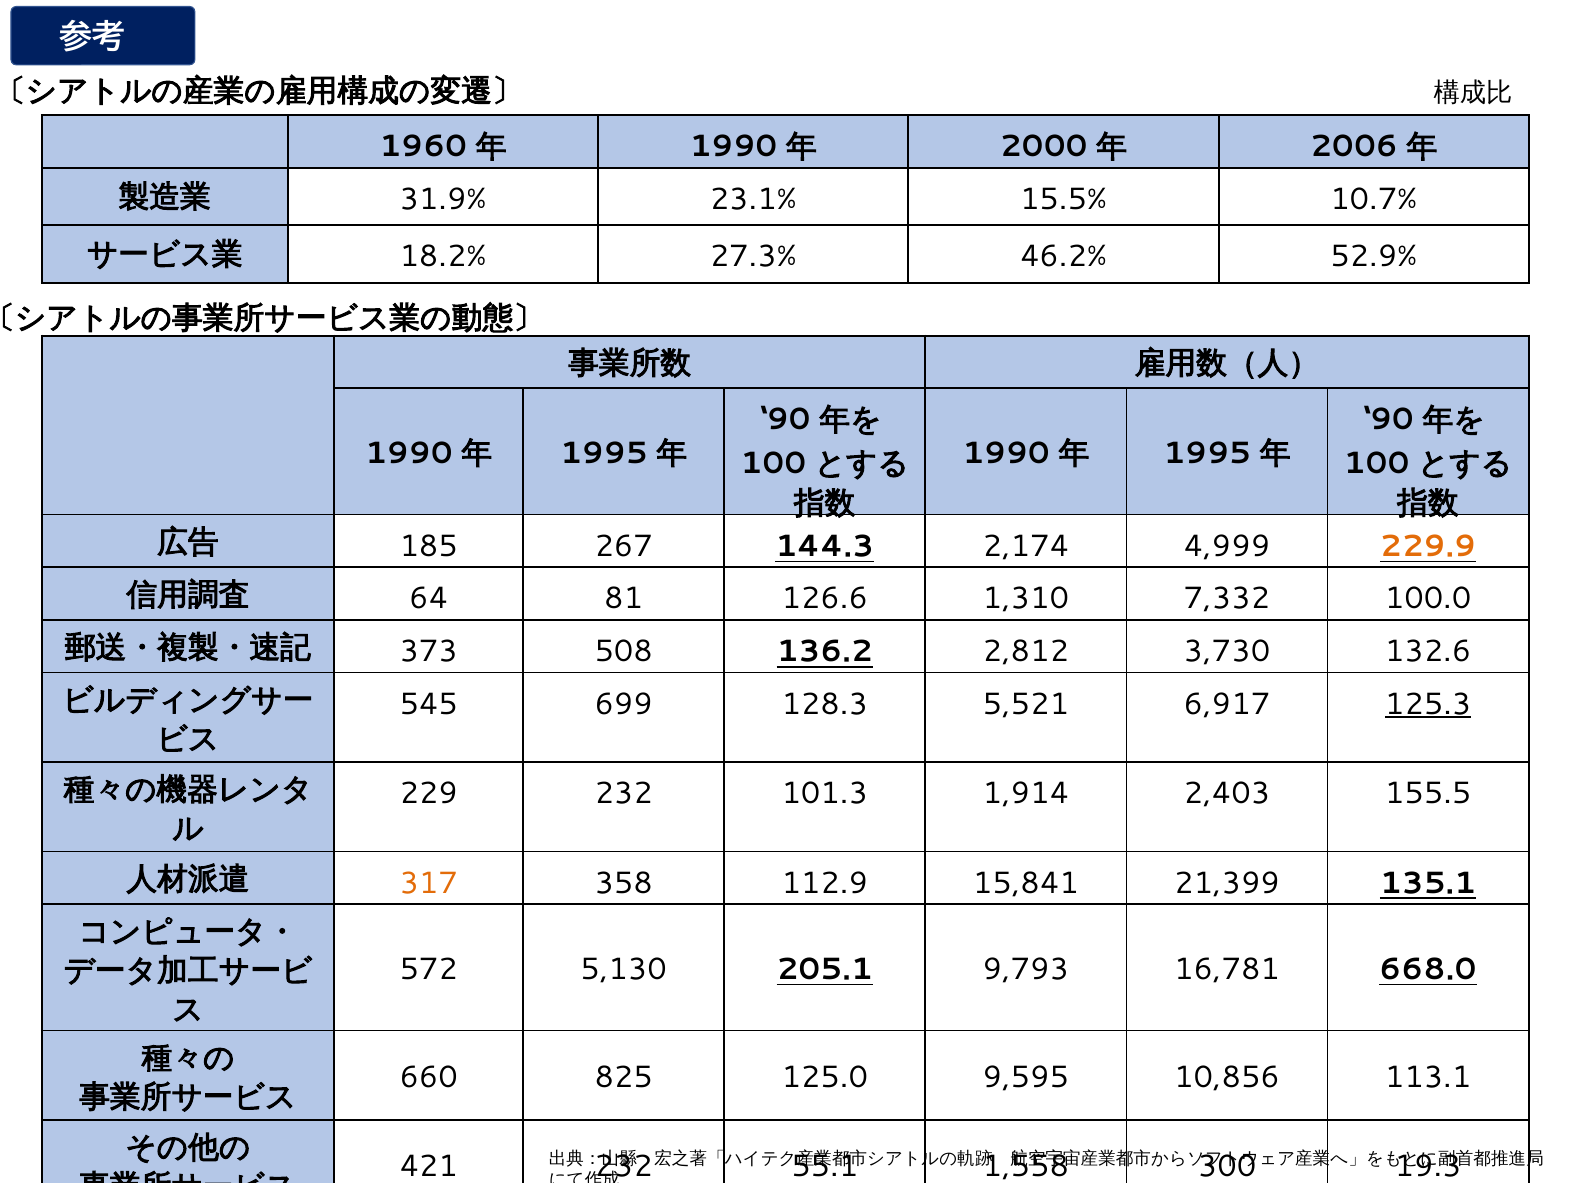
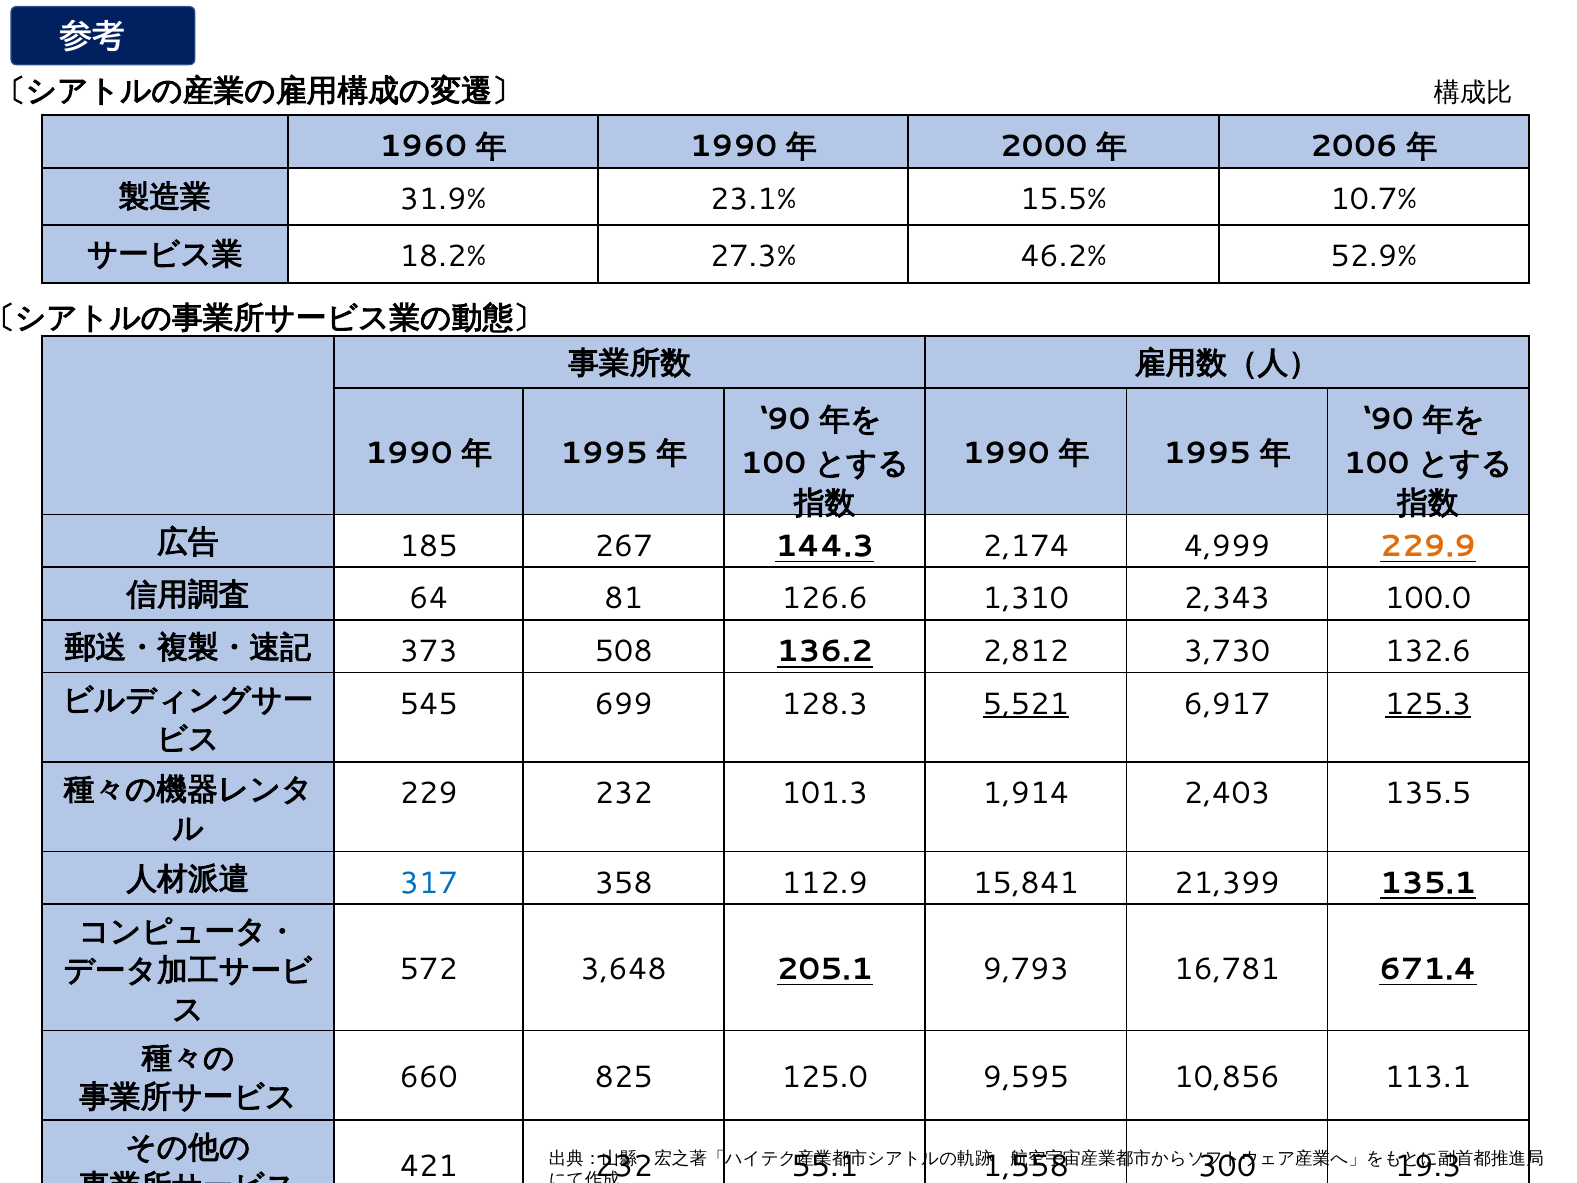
7,332: 7,332 -> 2,343
5,521 underline: none -> present
155.5: 155.5 -> 135.5
317 colour: orange -> blue
5,130: 5,130 -> 3,648
668.0: 668.0 -> 671.4
